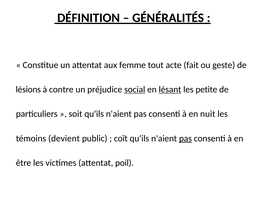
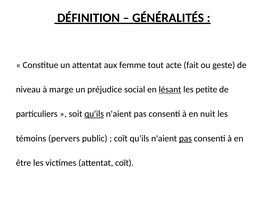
lésions: lésions -> niveau
contre: contre -> marge
social underline: present -> none
qu'ils at (94, 114) underline: none -> present
devient: devient -> pervers
attentat poil: poil -> coït
